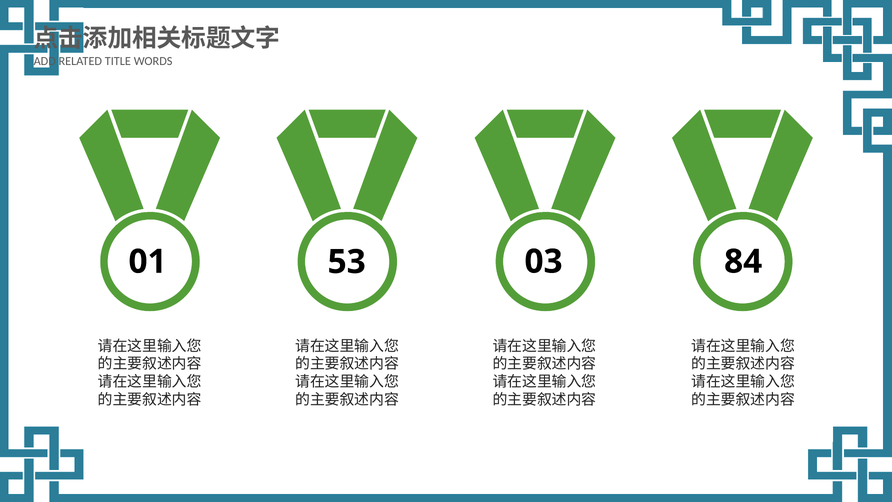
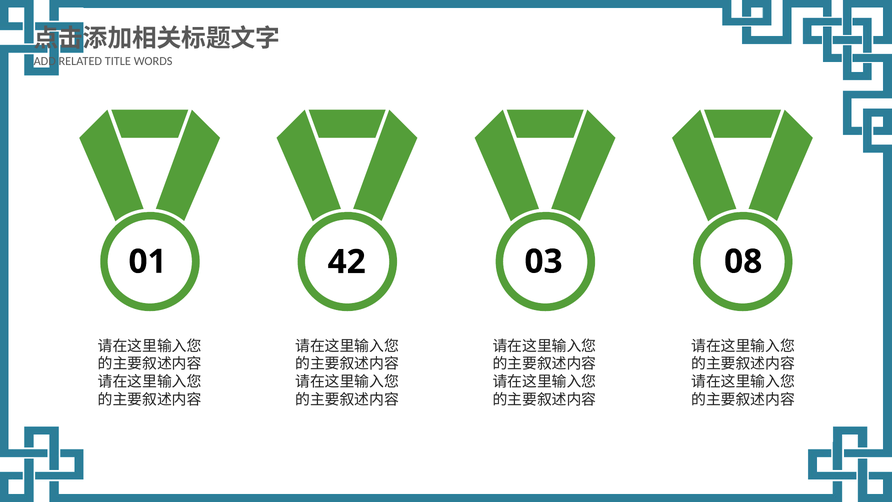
53: 53 -> 42
84: 84 -> 08
